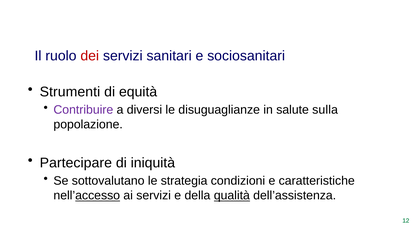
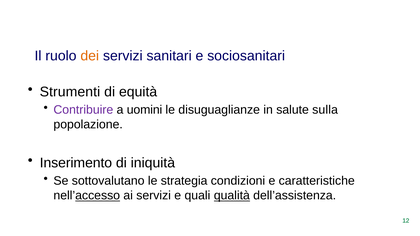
dei colour: red -> orange
diversi: diversi -> uomini
Partecipare: Partecipare -> Inserimento
della: della -> quali
